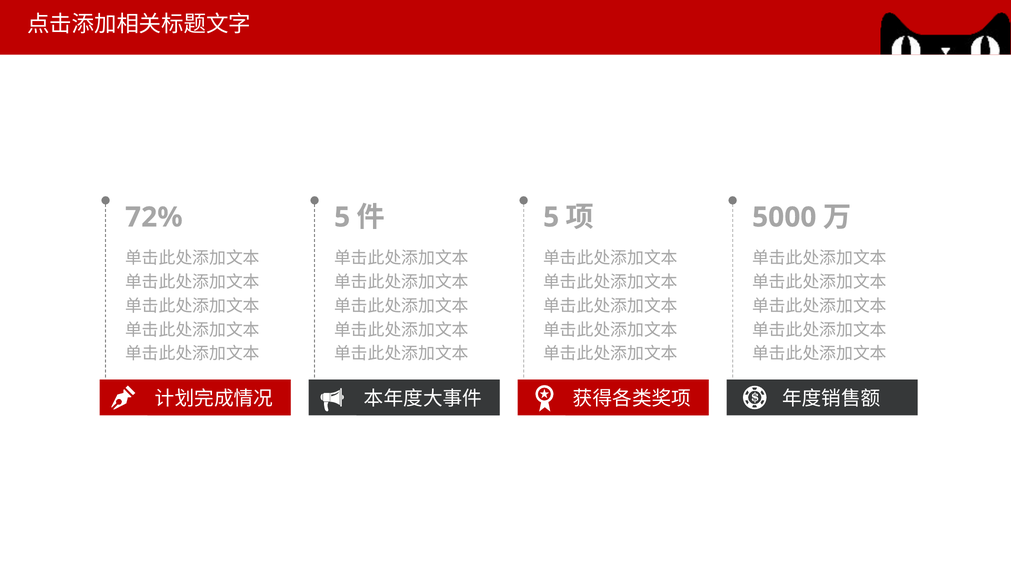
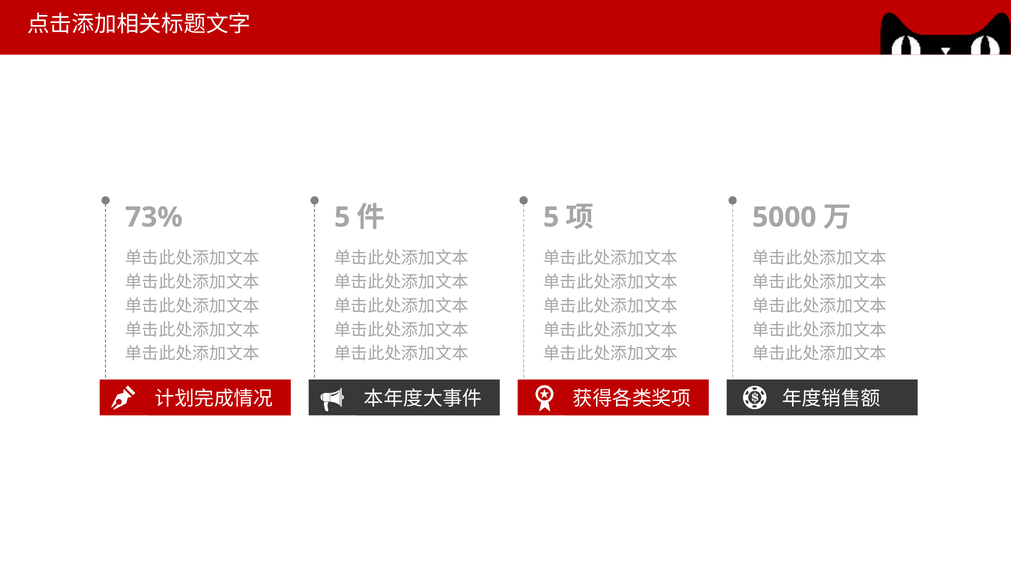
72%: 72% -> 73%
